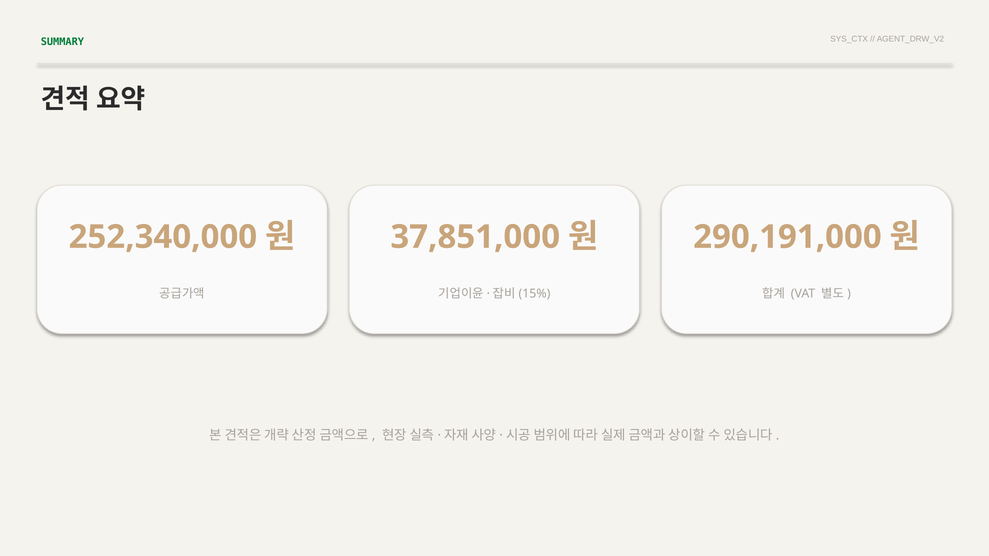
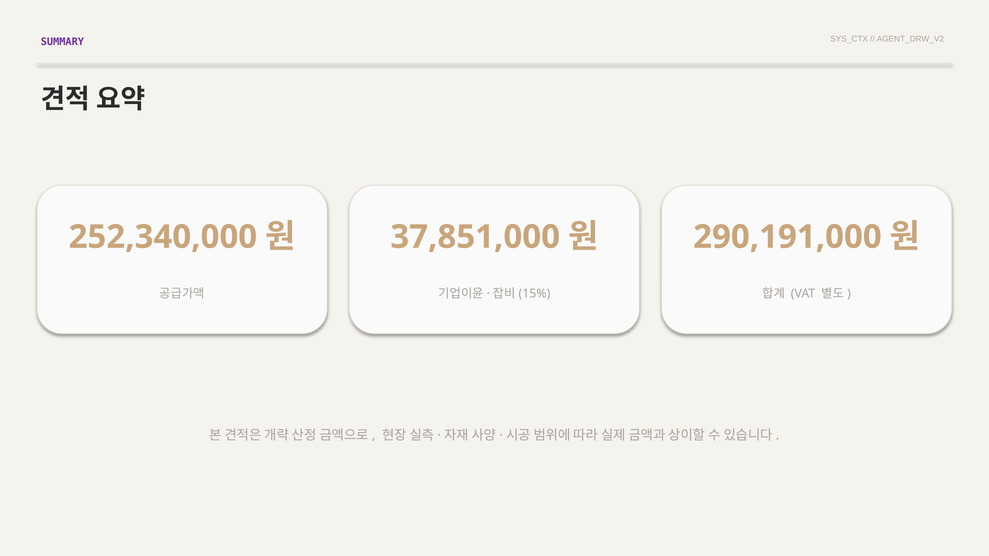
SUMMARY colour: green -> purple
